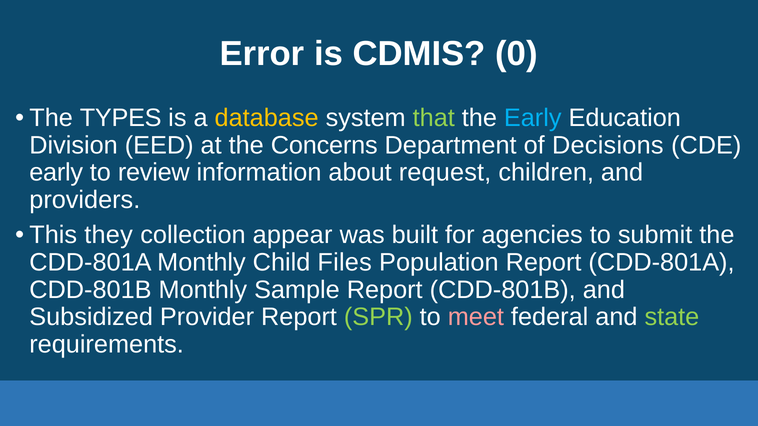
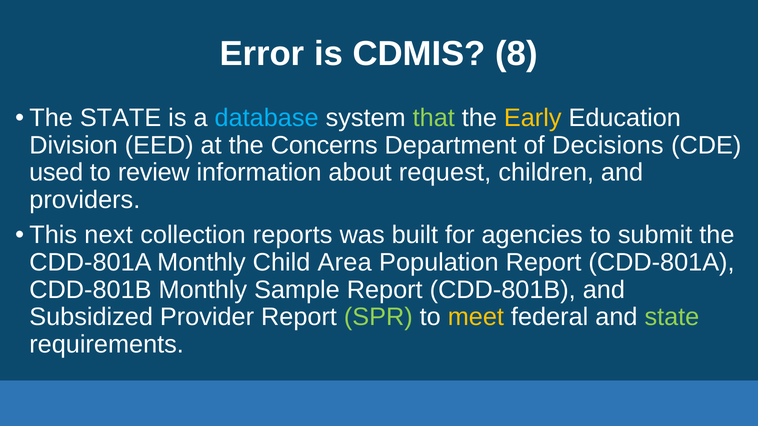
0: 0 -> 8
The TYPES: TYPES -> STATE
database colour: yellow -> light blue
Early at (533, 118) colour: light blue -> yellow
early at (56, 173): early -> used
they: they -> next
appear: appear -> reports
Files: Files -> Area
meet colour: pink -> yellow
